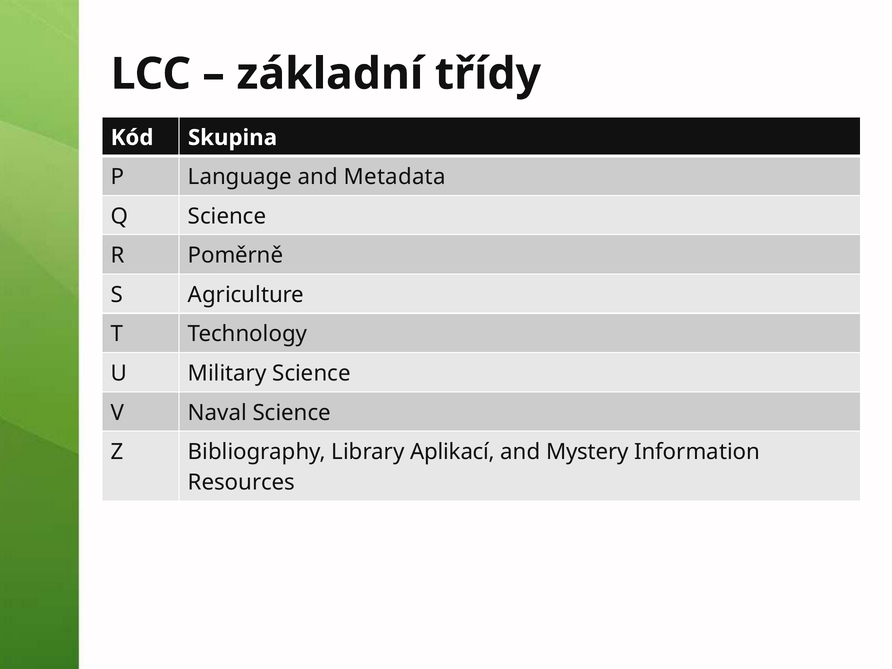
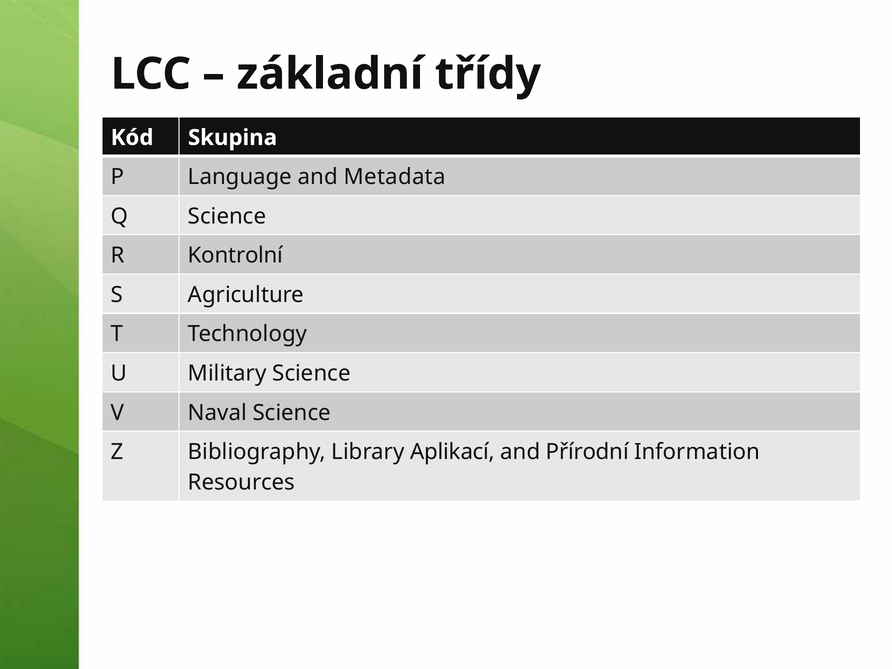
Poměrně: Poměrně -> Kontrolní
Mystery: Mystery -> Přírodní
